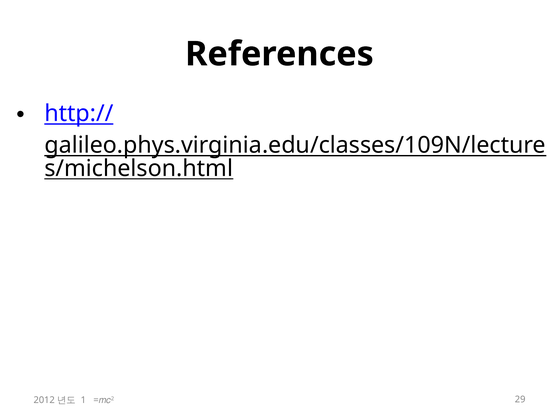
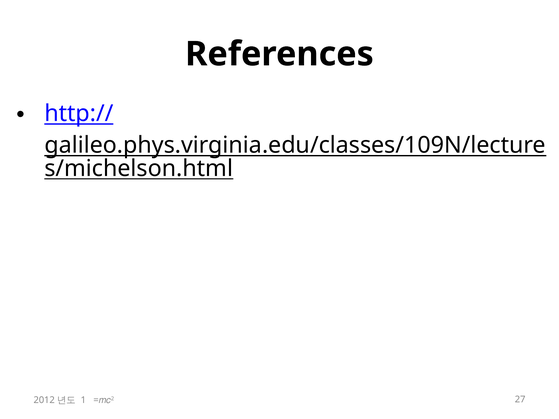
29: 29 -> 27
